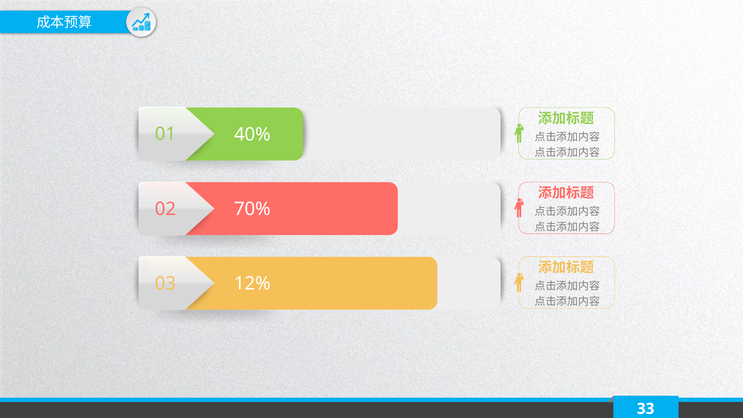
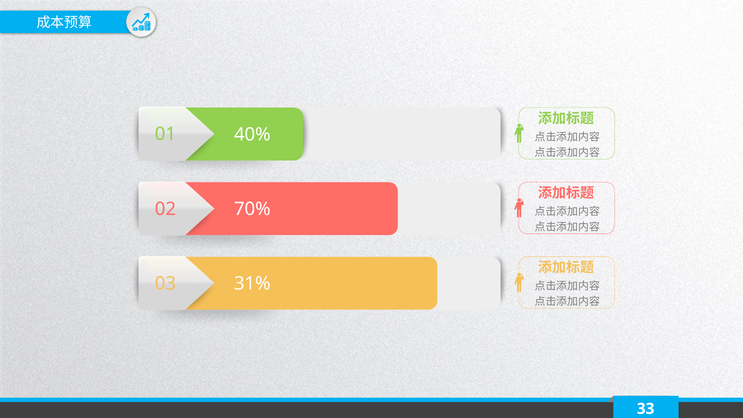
12%: 12% -> 31%
